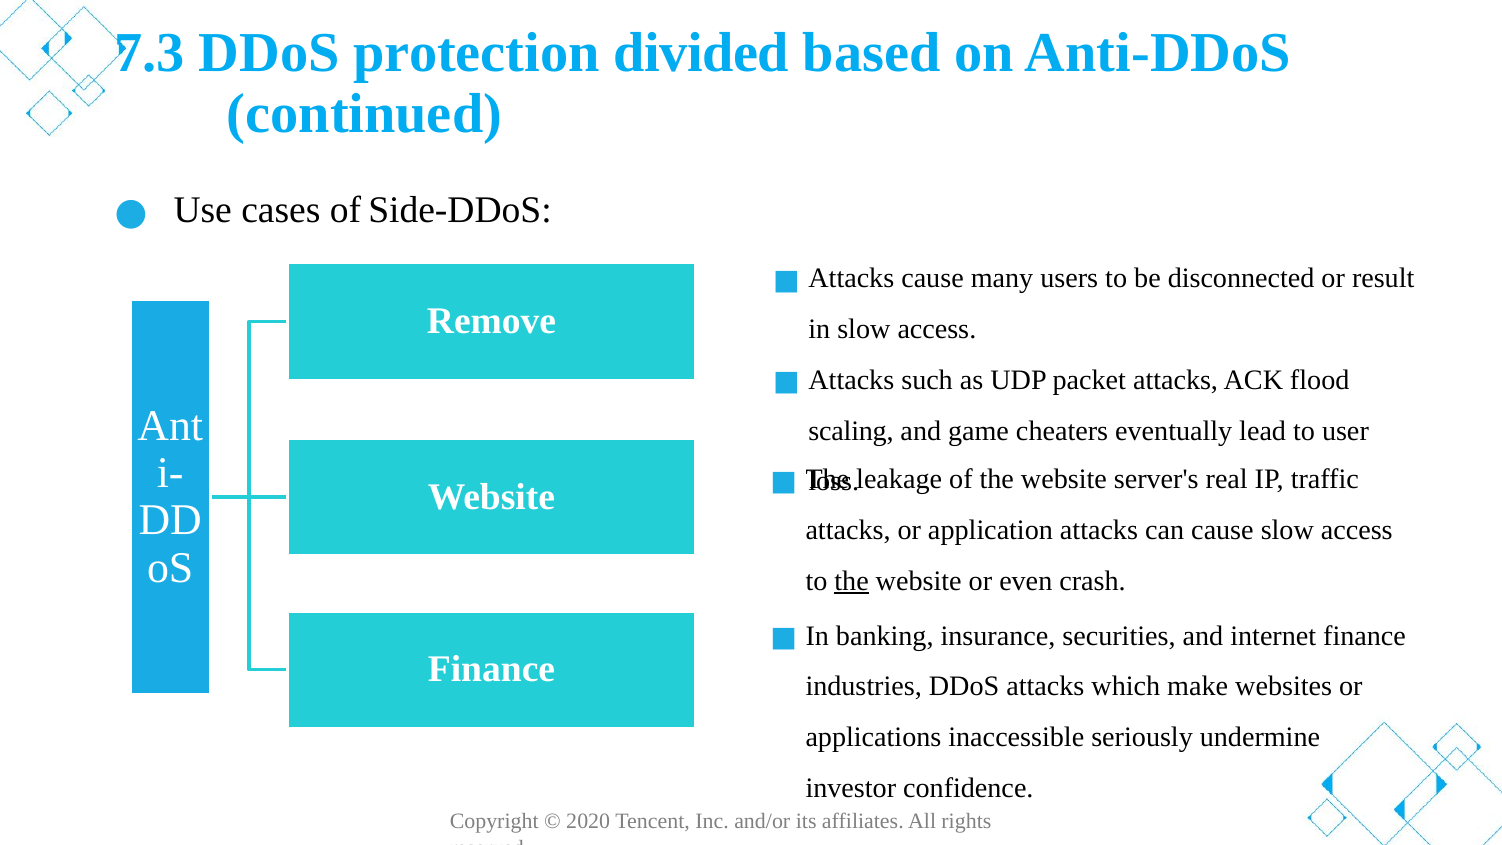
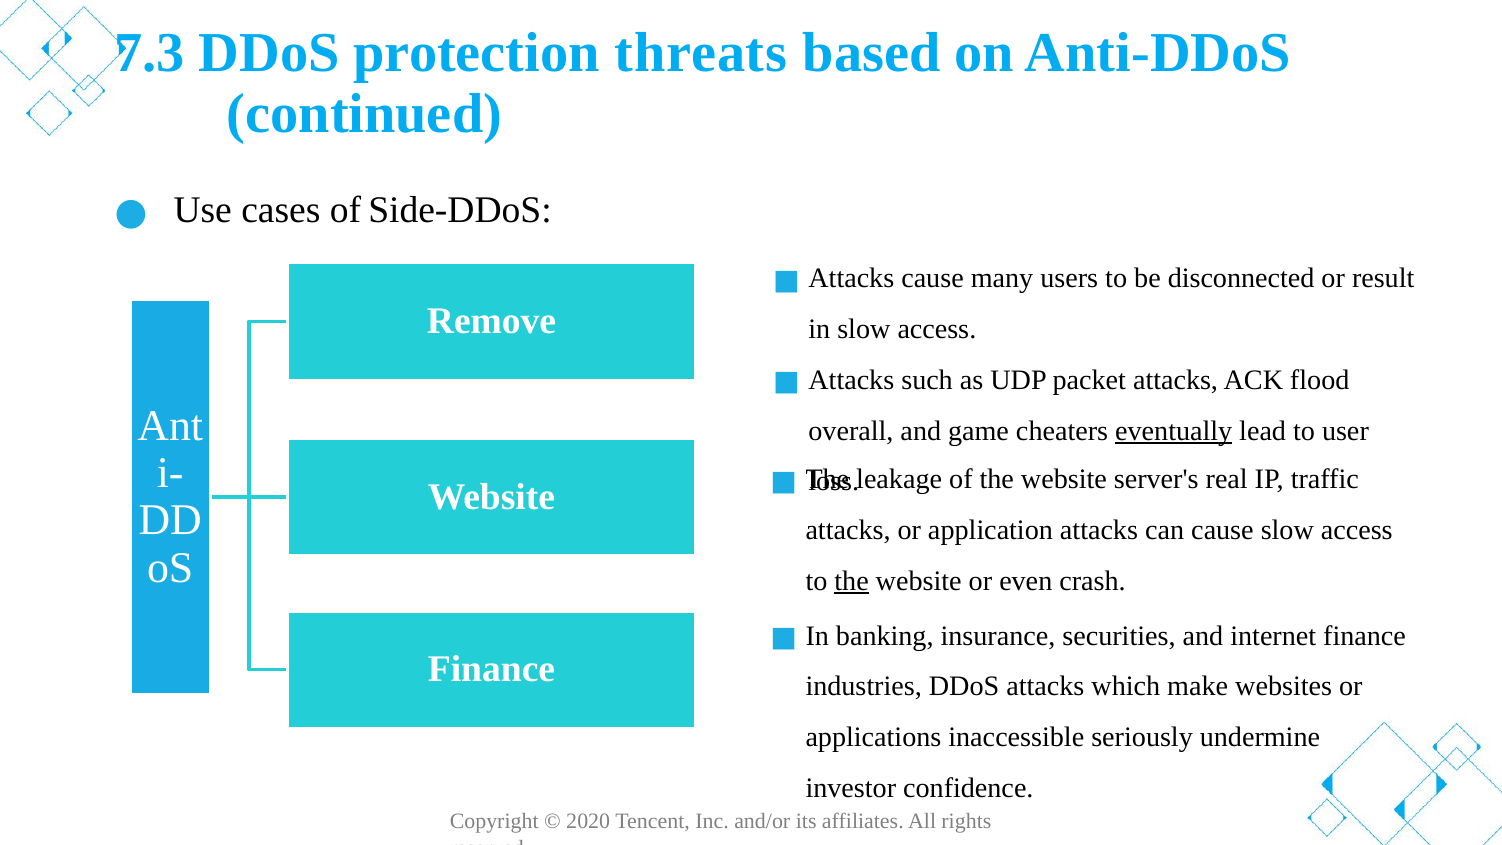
divided: divided -> threats
scaling: scaling -> overall
eventually underline: none -> present
